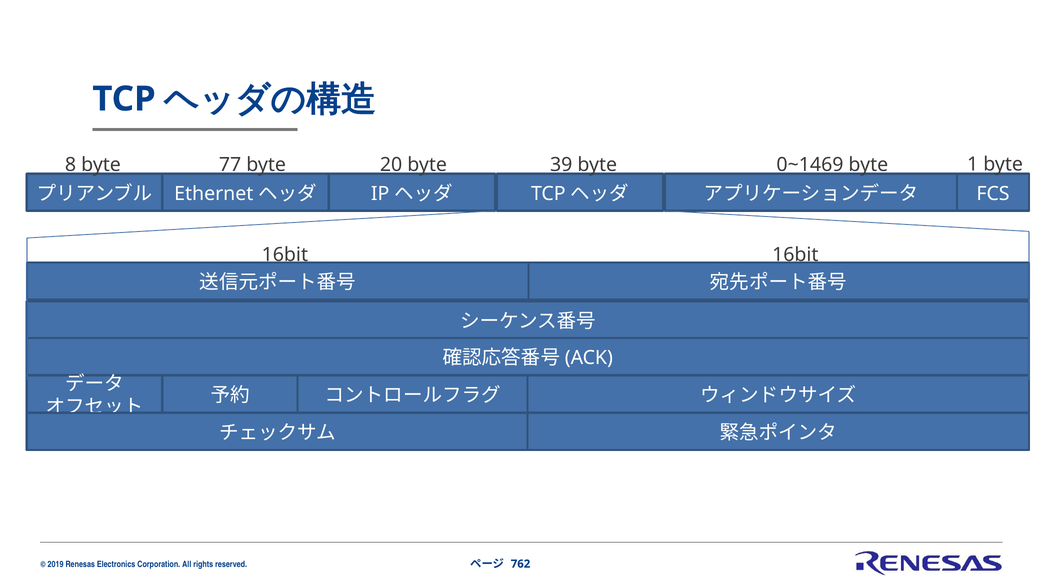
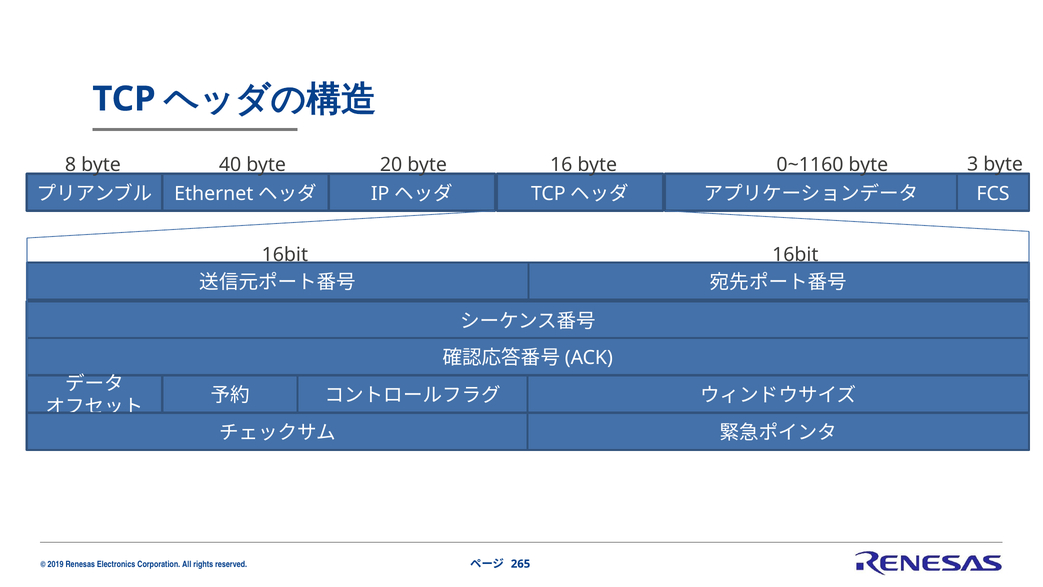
77: 77 -> 40
39: 39 -> 16
0~1469: 0~1469 -> 0~1160
1: 1 -> 3
762: 762 -> 265
